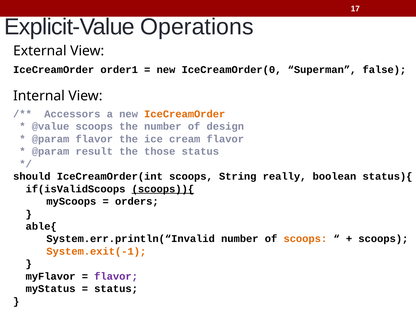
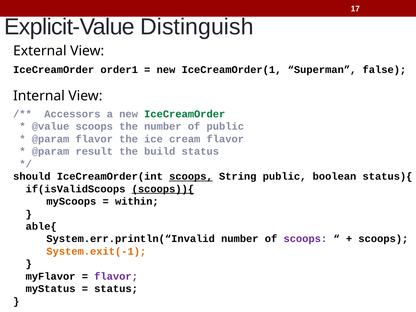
Operations: Operations -> Distinguish
IceCreamOrder(0: IceCreamOrder(0 -> IceCreamOrder(1
IceCreamOrder at (185, 114) colour: orange -> green
of design: design -> public
those: those -> build
scoops at (191, 176) underline: none -> present
String really: really -> public
orders: orders -> within
scoops at (305, 239) colour: orange -> purple
